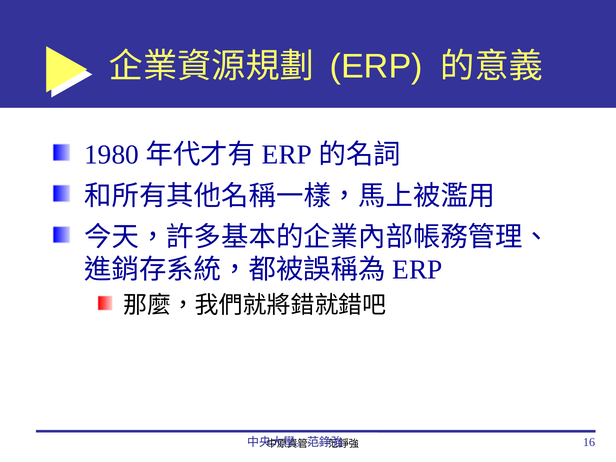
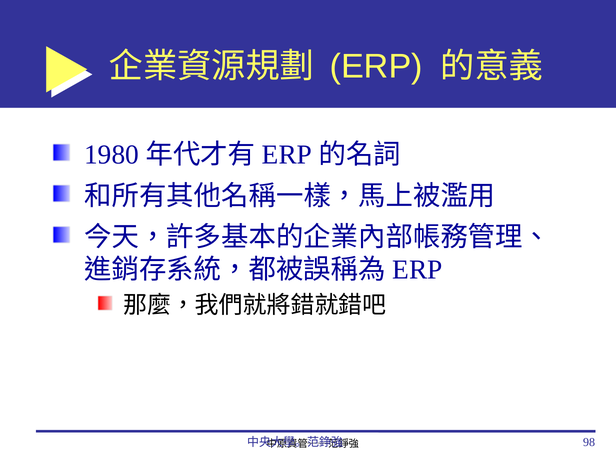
16: 16 -> 98
